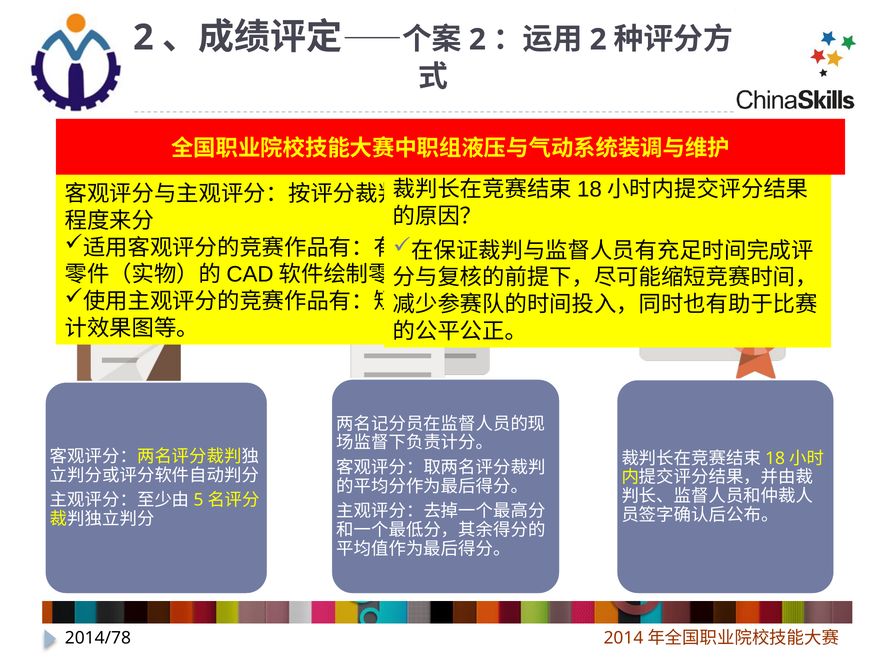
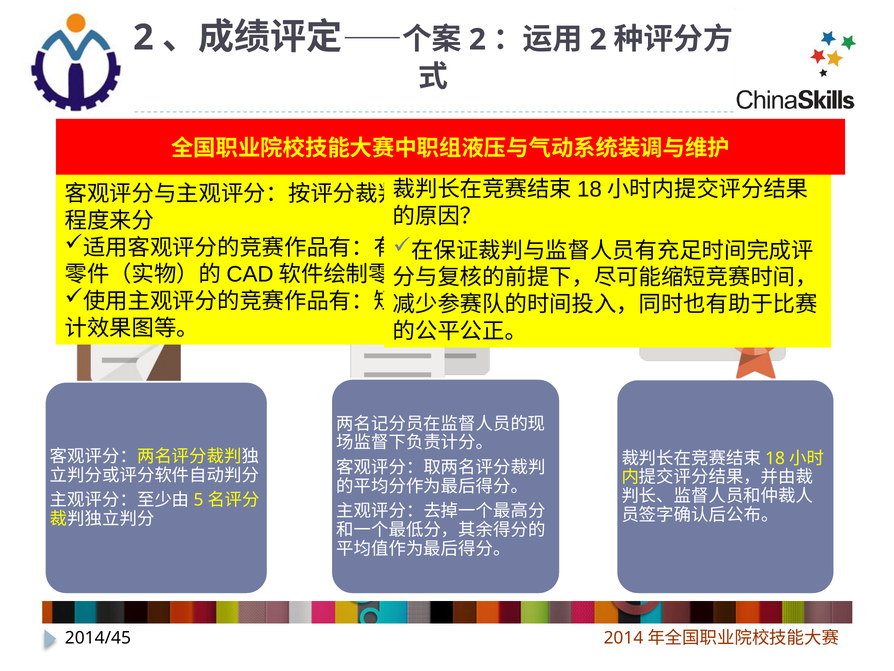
2014/78: 2014/78 -> 2014/45
